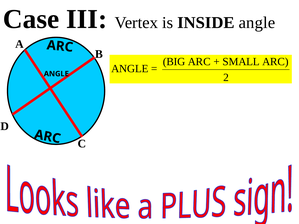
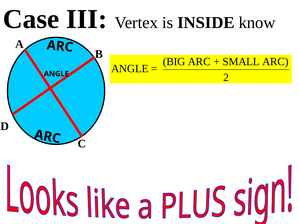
INSIDE angle: angle -> know
